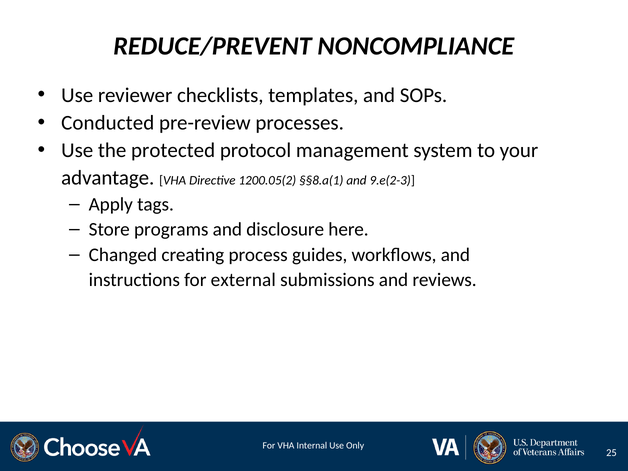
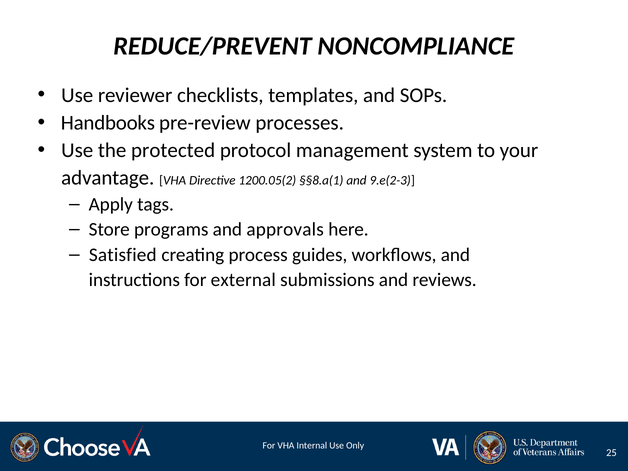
Conducted: Conducted -> Handbooks
disclosure: disclosure -> approvals
Changed: Changed -> Satisfied
